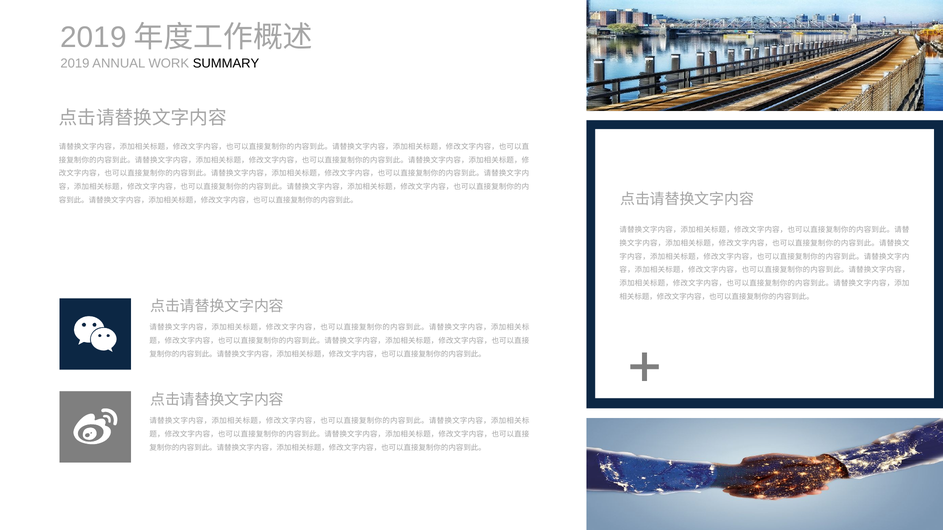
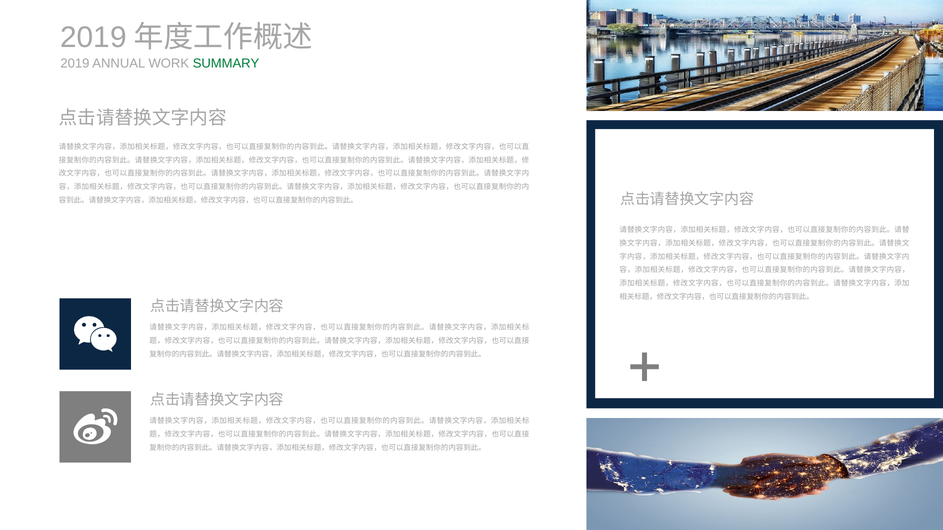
SUMMARY colour: black -> green
